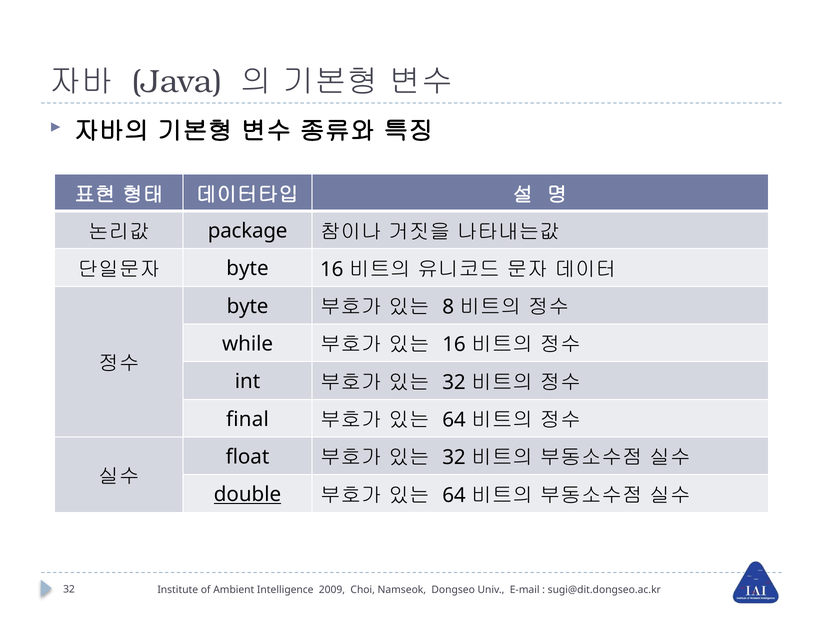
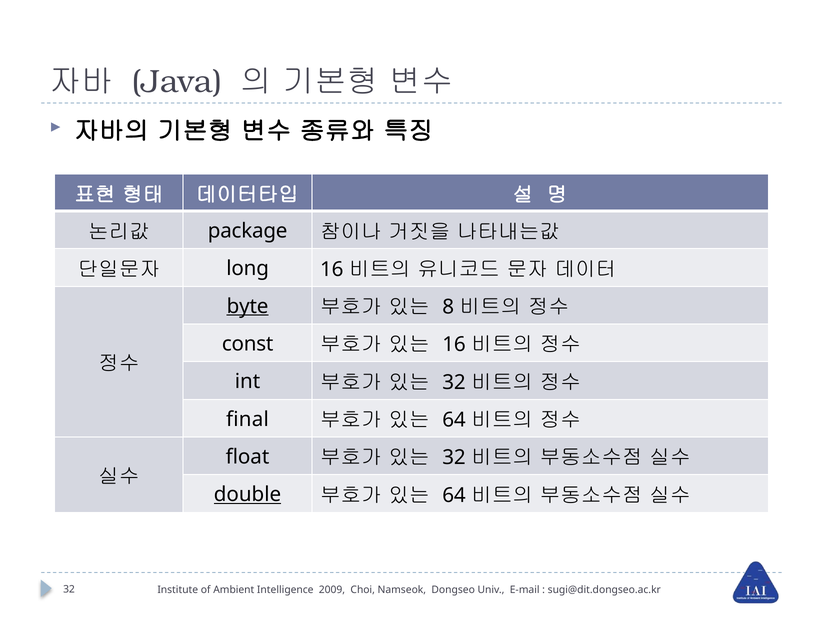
byte at (247, 268): byte -> long
byte at (248, 306) underline: none -> present
while: while -> const
